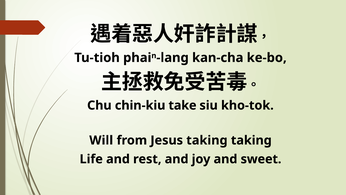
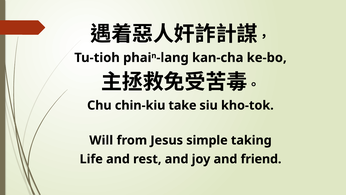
Jesus taking: taking -> simple
sweet: sweet -> friend
